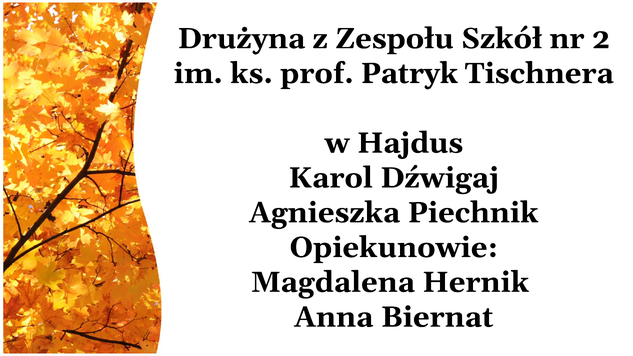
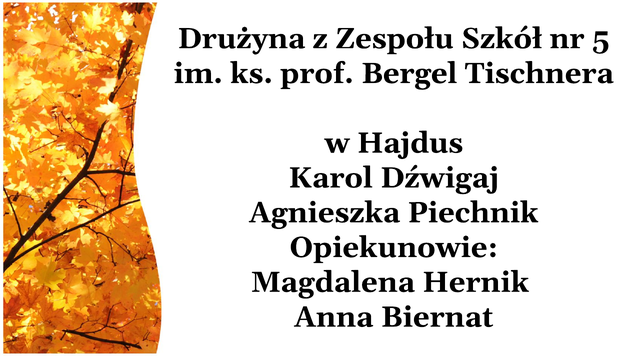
2: 2 -> 5
Patryk: Patryk -> Bergel
